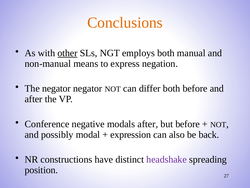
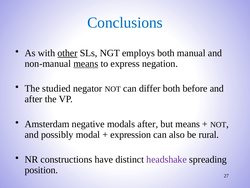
Conclusions colour: orange -> blue
means at (86, 63) underline: none -> present
The negator: negator -> studied
Conference: Conference -> Amsterdam
but before: before -> means
back: back -> rural
